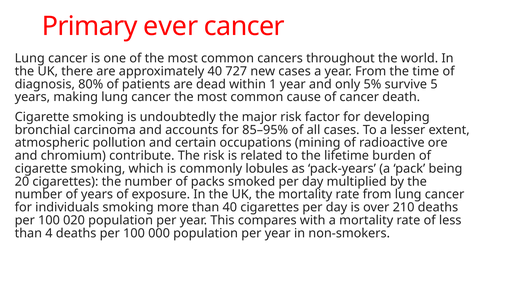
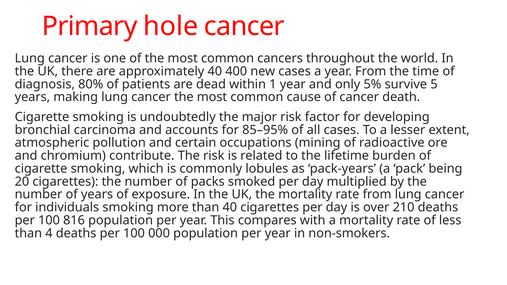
ever: ever -> hole
727: 727 -> 400
020: 020 -> 816
